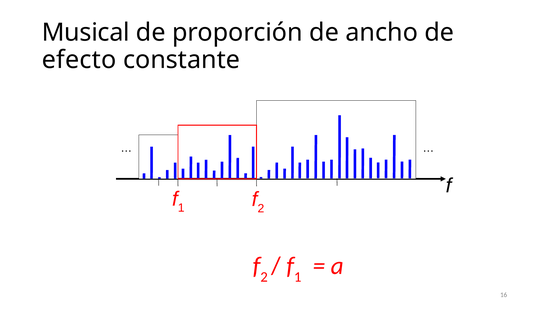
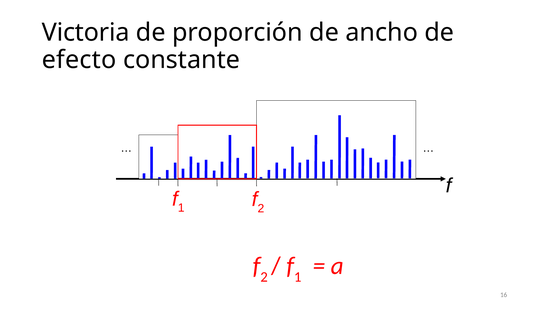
Musical: Musical -> Victoria
